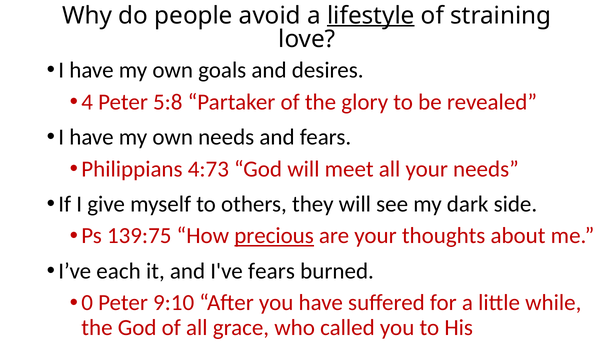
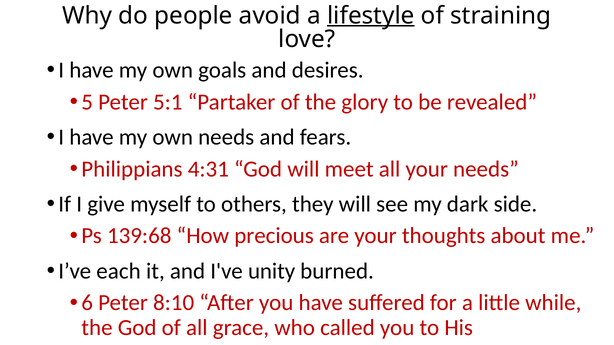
4: 4 -> 5
5:8: 5:8 -> 5:1
4:73: 4:73 -> 4:31
139:75: 139:75 -> 139:68
precious underline: present -> none
I've fears: fears -> unity
0: 0 -> 6
9:10: 9:10 -> 8:10
